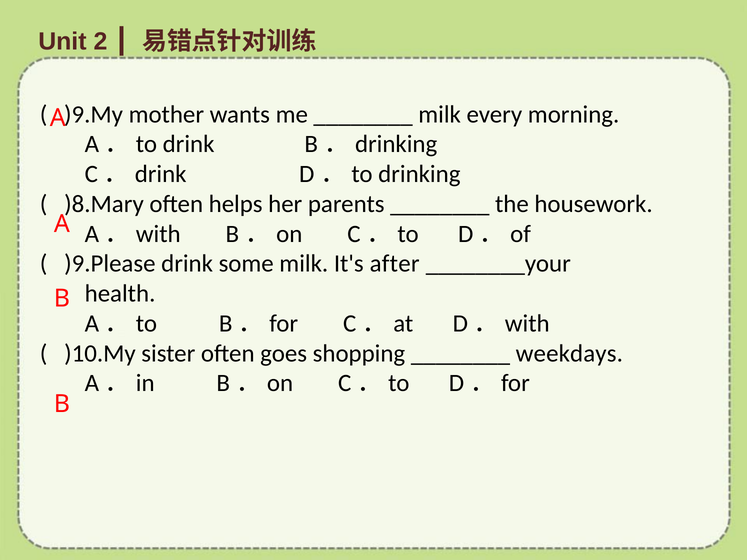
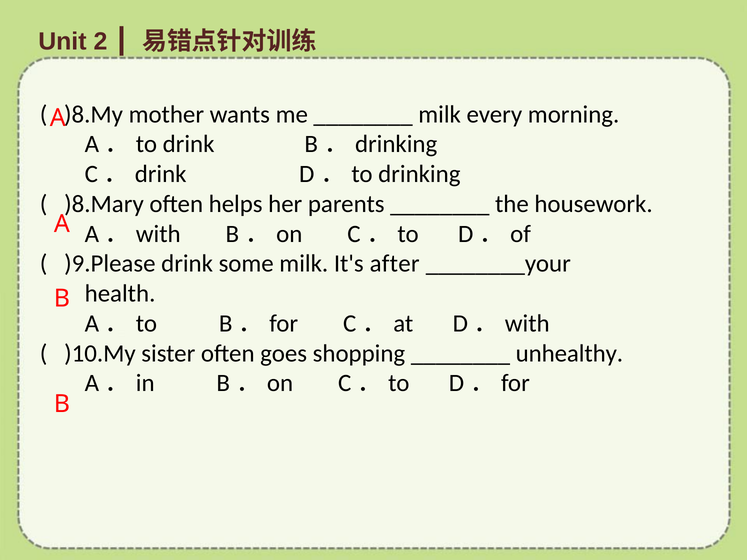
)9.My: )9.My -> )8.My
weekdays: weekdays -> unhealthy
